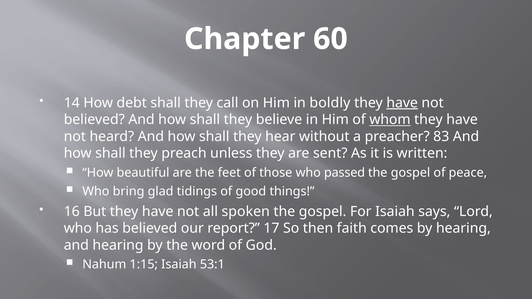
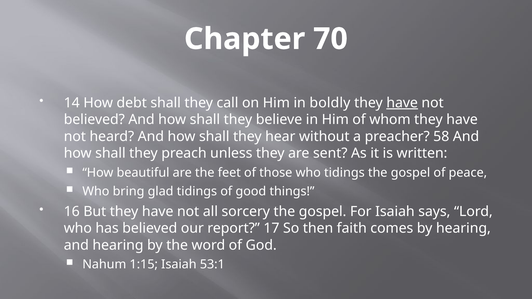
60: 60 -> 70
whom underline: present -> none
83: 83 -> 58
who passed: passed -> tidings
spoken: spoken -> sorcery
